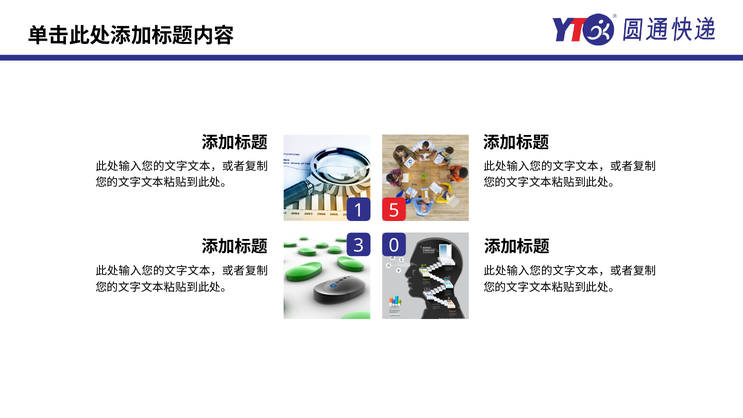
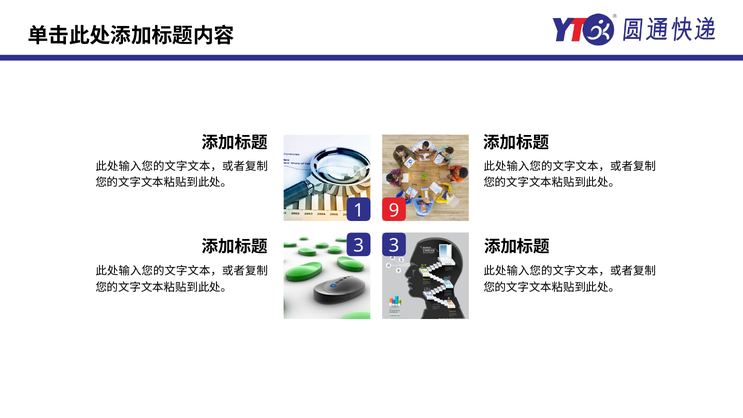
5: 5 -> 9
3 0: 0 -> 3
